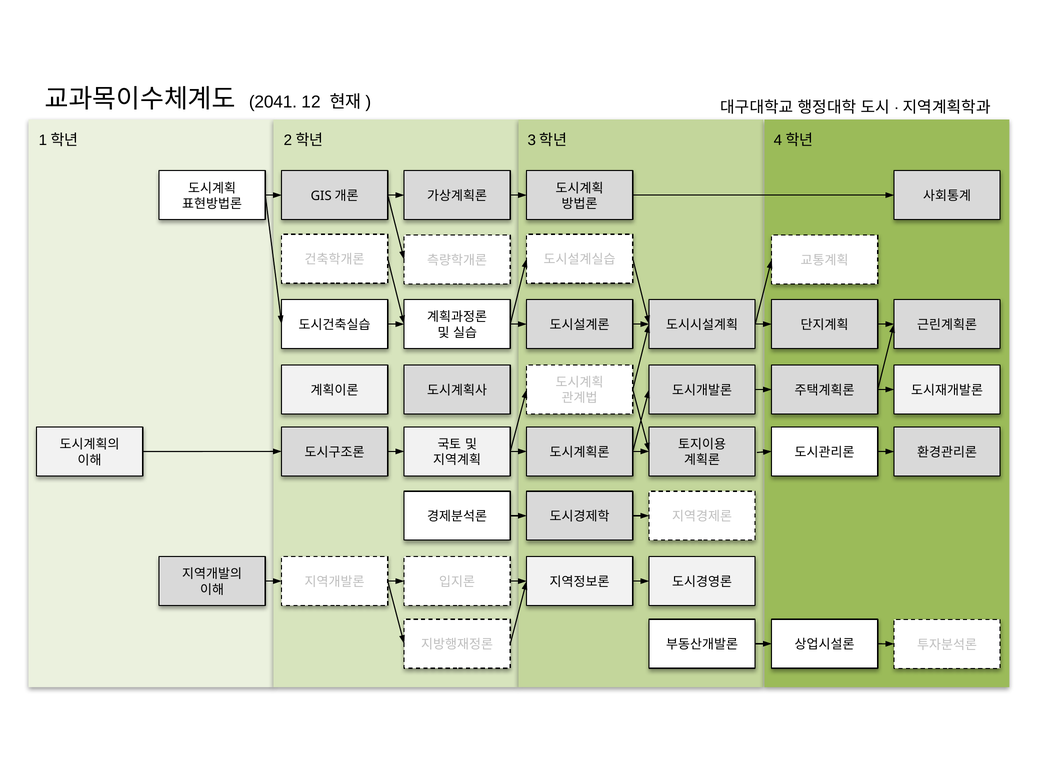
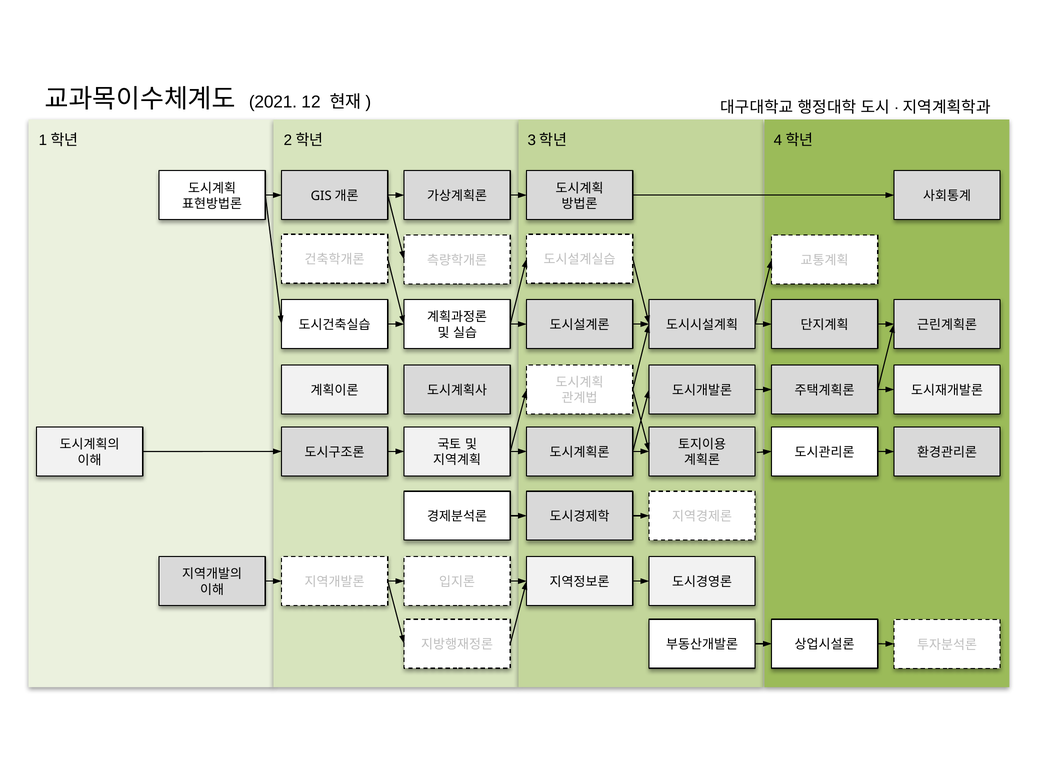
2041: 2041 -> 2021
